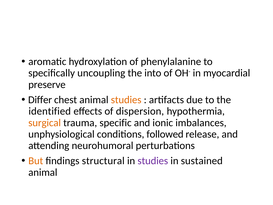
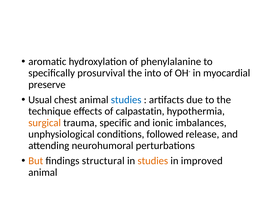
uncoupling: uncoupling -> prosurvival
Differ: Differ -> Usual
studies at (126, 100) colour: orange -> blue
identified: identified -> technique
dispersion: dispersion -> calpastatin
studies at (153, 161) colour: purple -> orange
sustained: sustained -> improved
